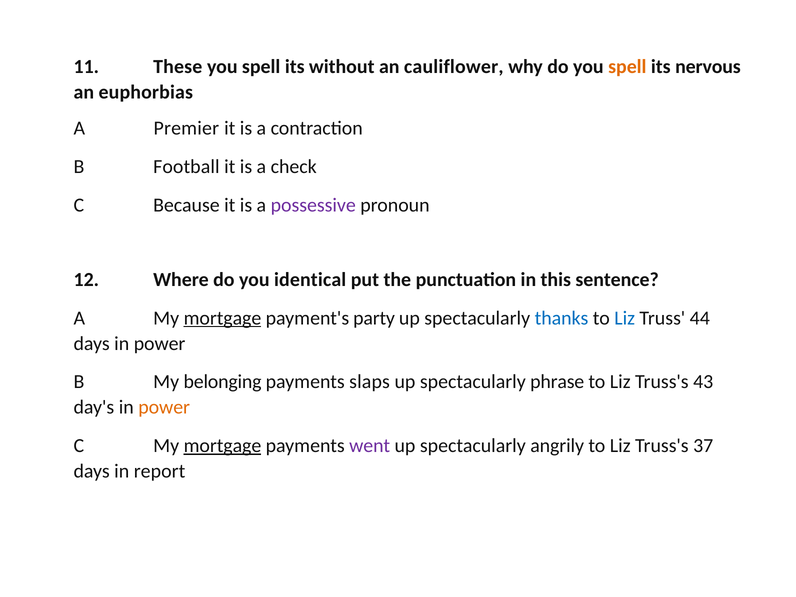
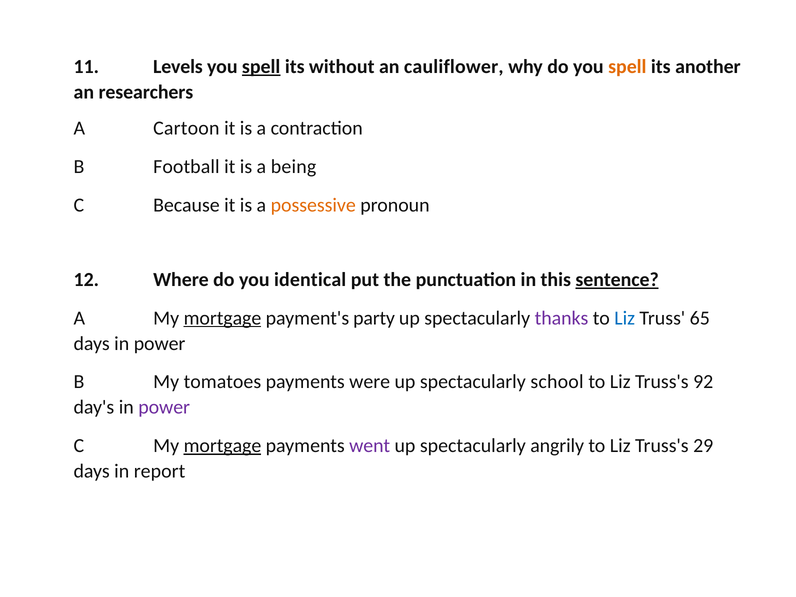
These: These -> Levels
spell at (261, 67) underline: none -> present
nervous: nervous -> another
euphorbias: euphorbias -> researchers
Premier: Premier -> Cartoon
check: check -> being
possessive colour: purple -> orange
sentence underline: none -> present
thanks colour: blue -> purple
44: 44 -> 65
belonging: belonging -> tomatoes
slaps: slaps -> were
phrase: phrase -> school
43: 43 -> 92
power at (164, 407) colour: orange -> purple
37: 37 -> 29
